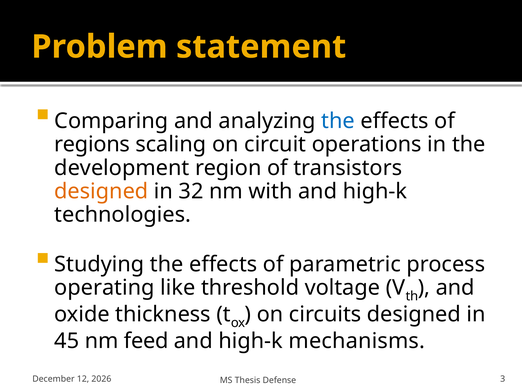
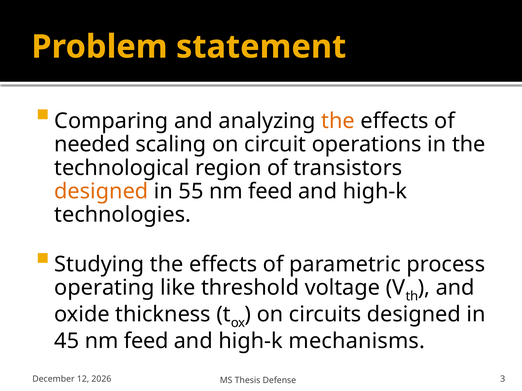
the at (338, 121) colour: blue -> orange
regions: regions -> needed
development: development -> technological
32: 32 -> 55
with at (271, 192): with -> feed
